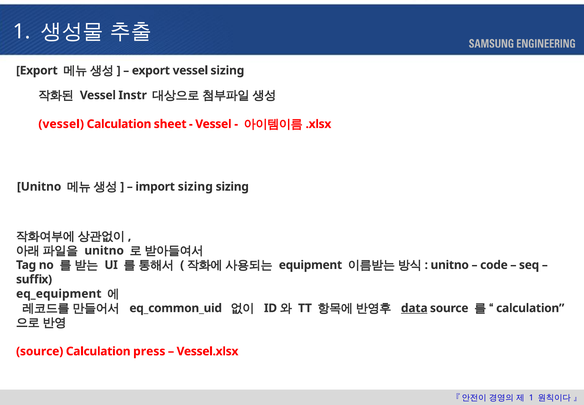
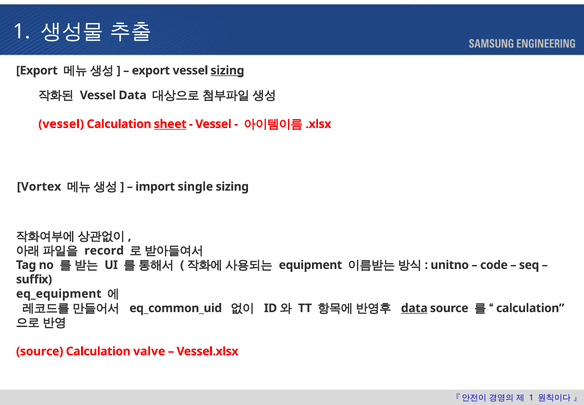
sizing at (227, 70) underline: none -> present
Vessel Instr: Instr -> Data
sheet underline: none -> present
Unitno at (39, 186): Unitno -> Vortex
import sizing: sizing -> single
unitno at (104, 250): unitno -> record
press: press -> valve
